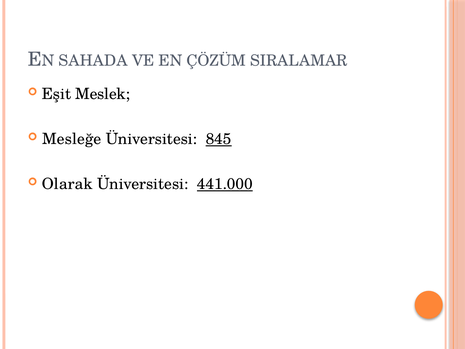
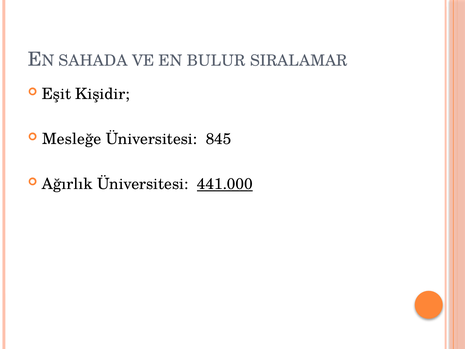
ÇÖZÜM: ÇÖZÜM -> BULUR
Meslek: Meslek -> Kişidir
845 underline: present -> none
Olarak: Olarak -> Ağırlık
